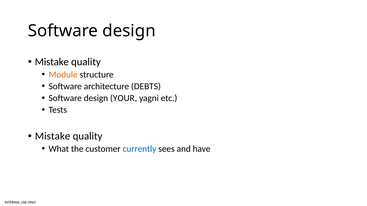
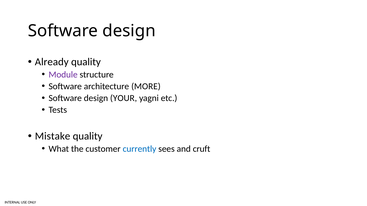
Mistake at (52, 62): Mistake -> Already
Module colour: orange -> purple
DEBTS: DEBTS -> MORE
have: have -> cruft
